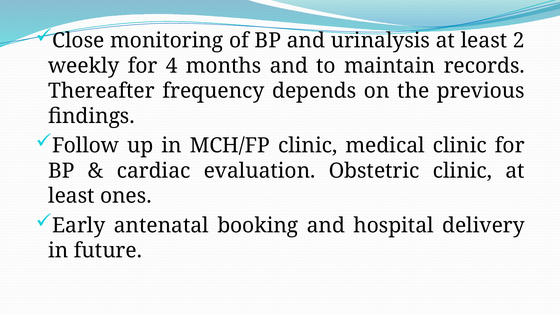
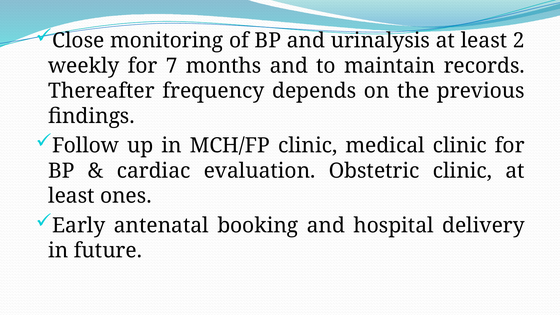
4: 4 -> 7
